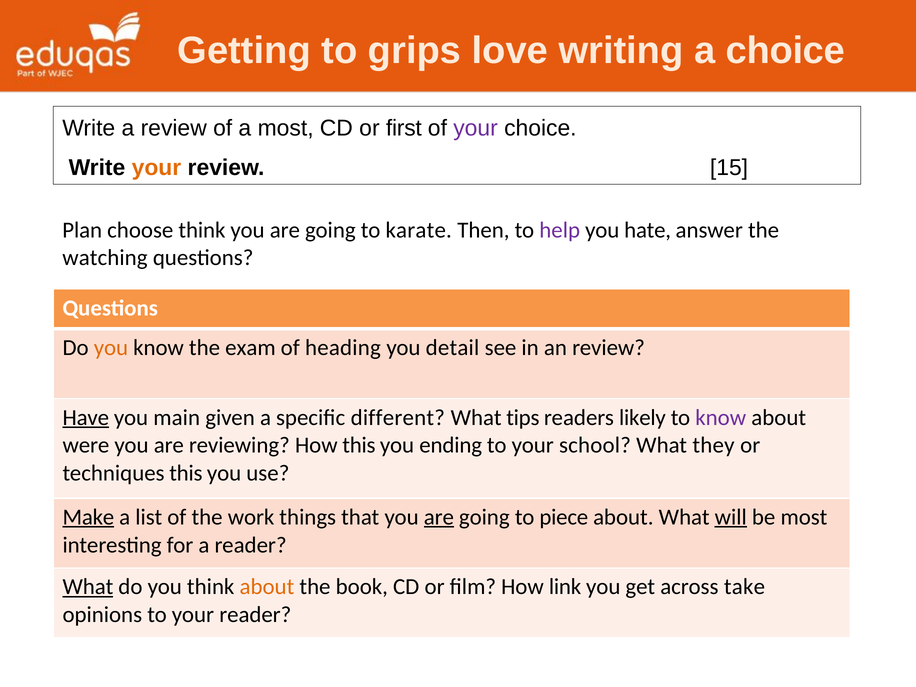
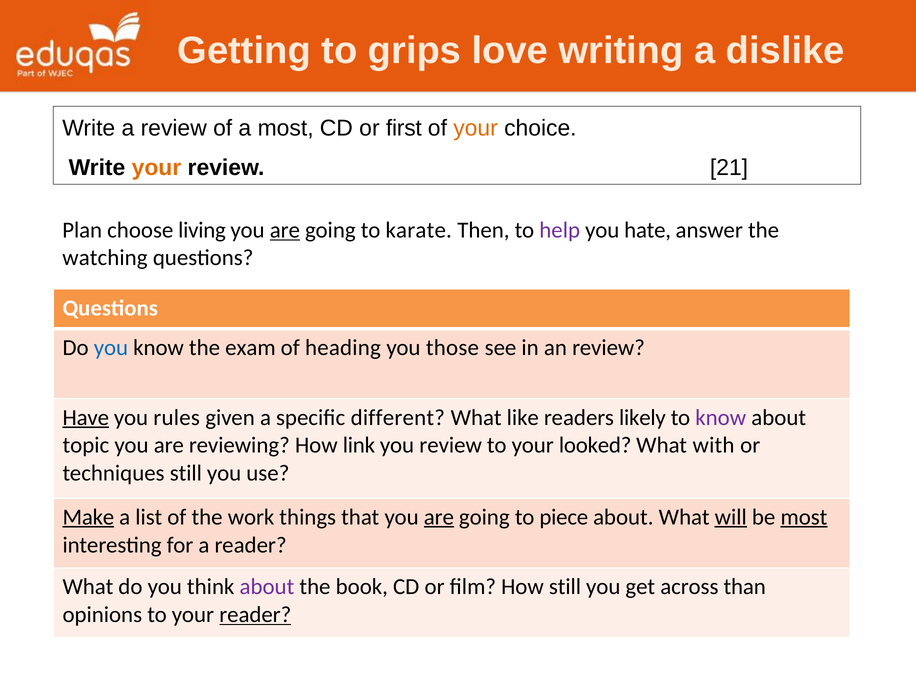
a choice: choice -> dislike
your at (476, 128) colour: purple -> orange
15: 15 -> 21
choose think: think -> living
are at (285, 230) underline: none -> present
you at (111, 348) colour: orange -> blue
detail: detail -> those
main: main -> rules
tips: tips -> like
were: were -> topic
How this: this -> link
you ending: ending -> review
school: school -> looked
they: they -> with
techniques this: this -> still
most at (804, 517) underline: none -> present
What at (88, 587) underline: present -> none
about at (267, 587) colour: orange -> purple
How link: link -> still
take: take -> than
reader at (255, 615) underline: none -> present
